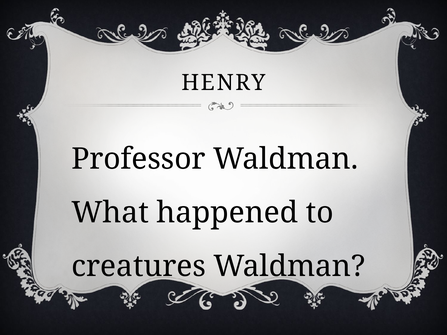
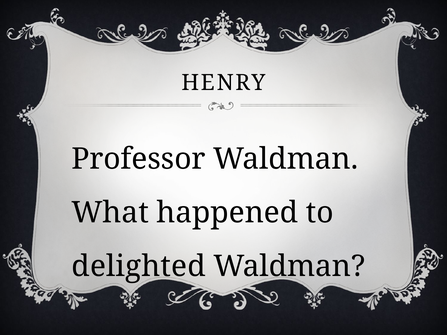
creatures: creatures -> delighted
